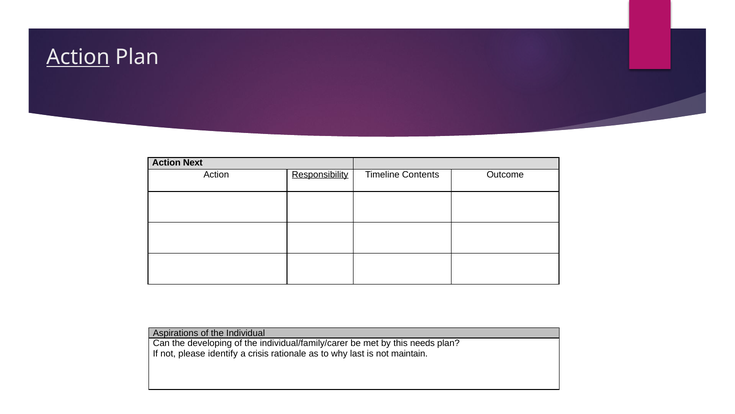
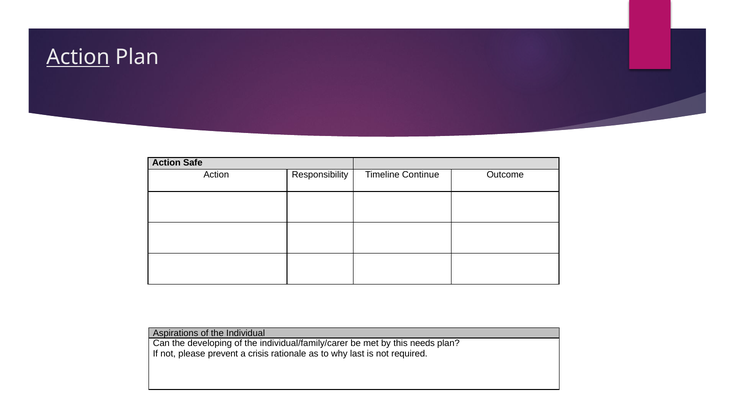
Next: Next -> Safe
Responsibility underline: present -> none
Contents: Contents -> Continue
identify: identify -> prevent
maintain: maintain -> required
